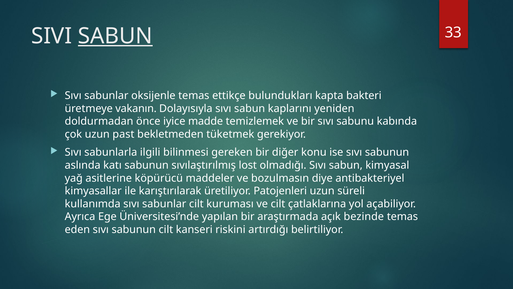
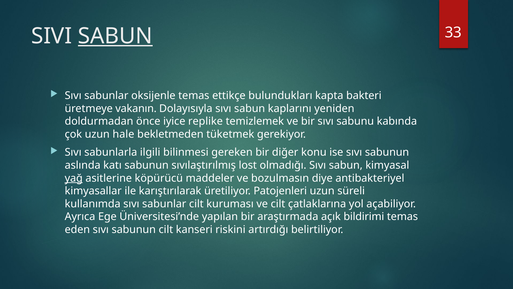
madde: madde -> replike
past: past -> hale
yağ underline: none -> present
bezinde: bezinde -> bildirimi
